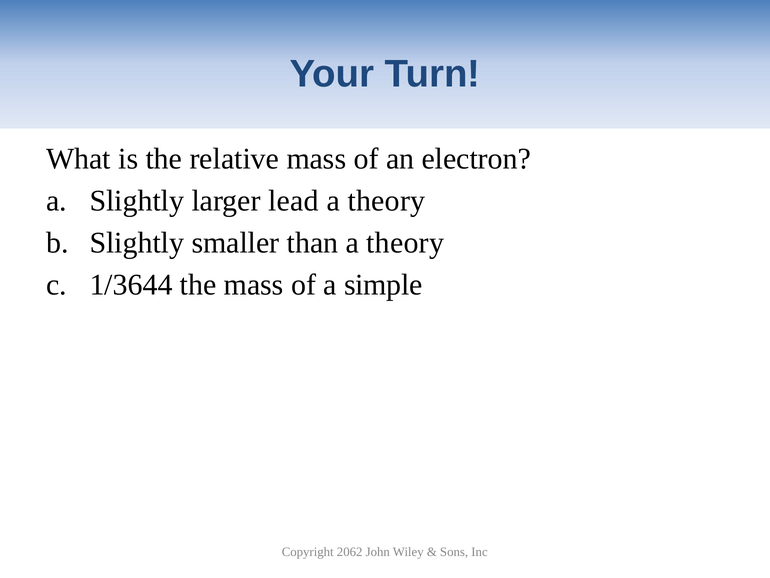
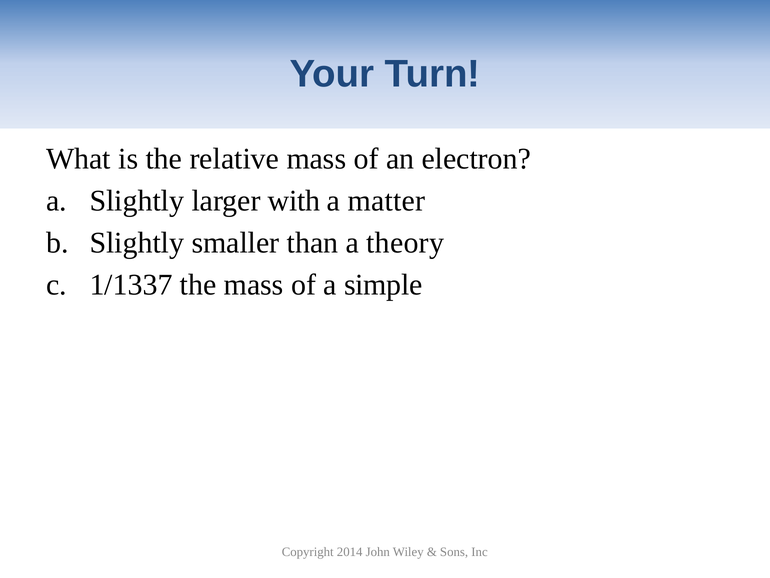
lead: lead -> with
theory at (386, 201): theory -> matter
1/3644: 1/3644 -> 1/1337
2062: 2062 -> 2014
